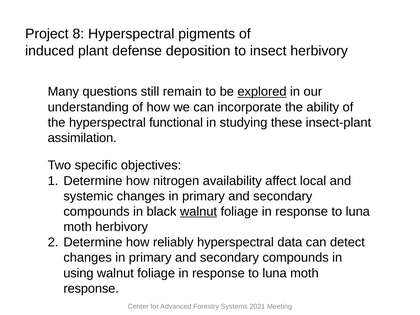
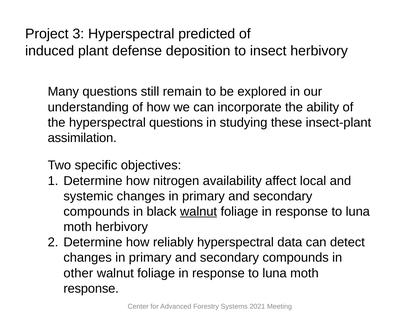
8: 8 -> 3
pigments: pigments -> predicted
explored underline: present -> none
hyperspectral functional: functional -> questions
using: using -> other
